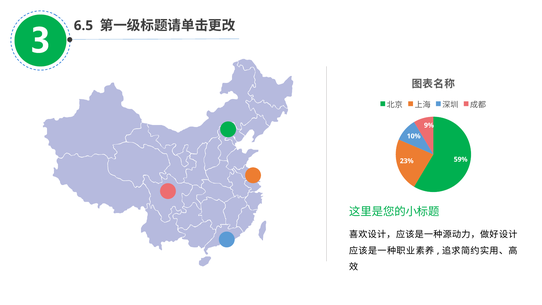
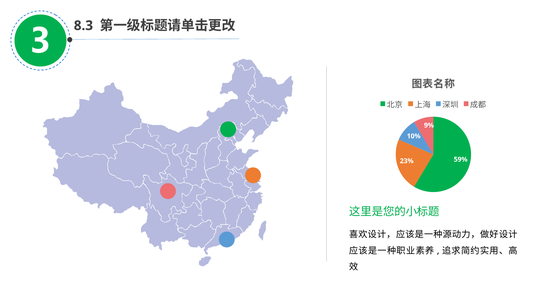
6.5: 6.5 -> 8.3
